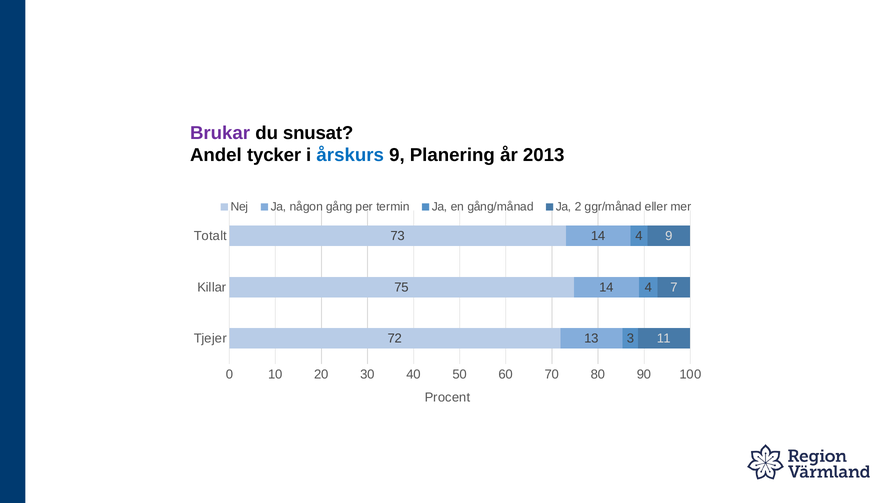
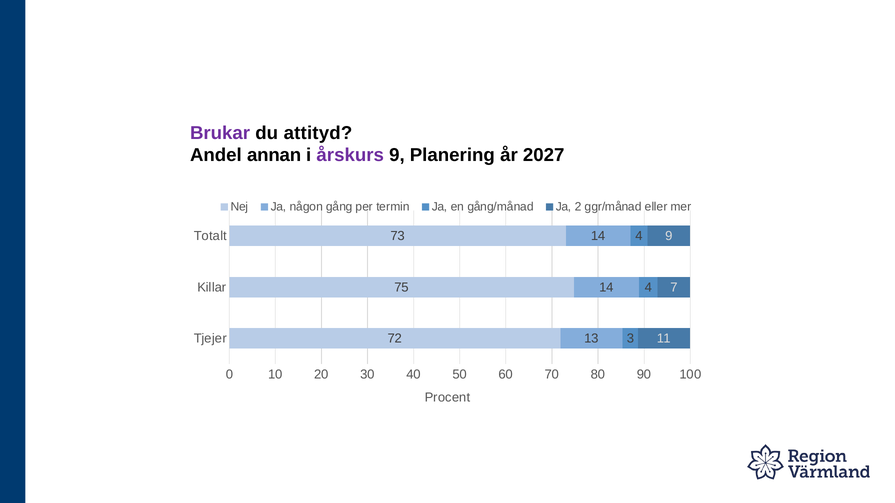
snusat: snusat -> attityd
tycker: tycker -> annan
årskurs colour: blue -> purple
2013: 2013 -> 2027
